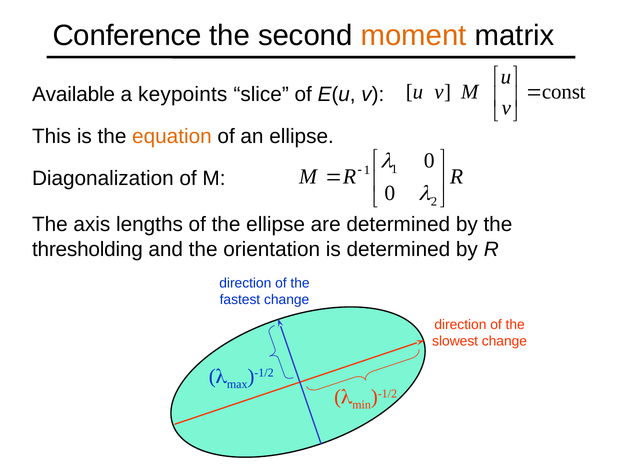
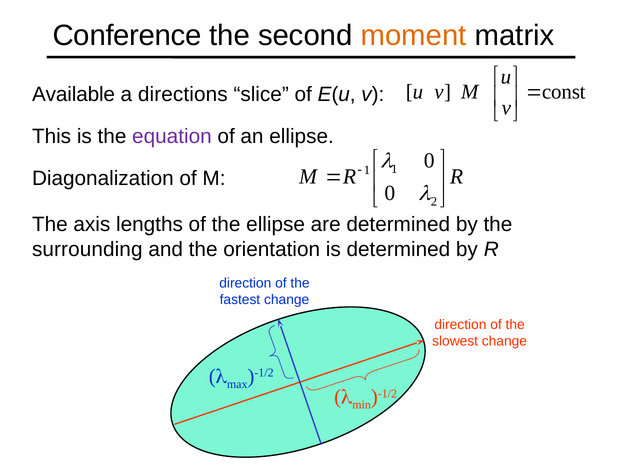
keypoints: keypoints -> directions
equation colour: orange -> purple
thresholding: thresholding -> surrounding
